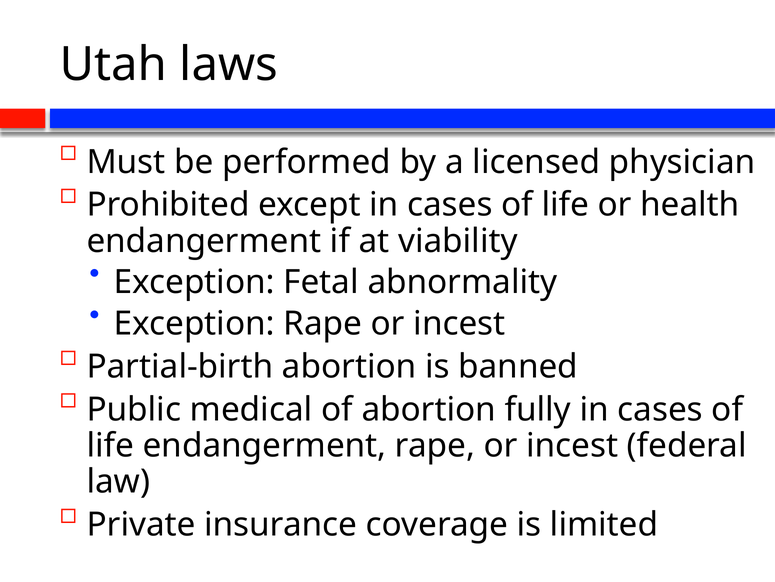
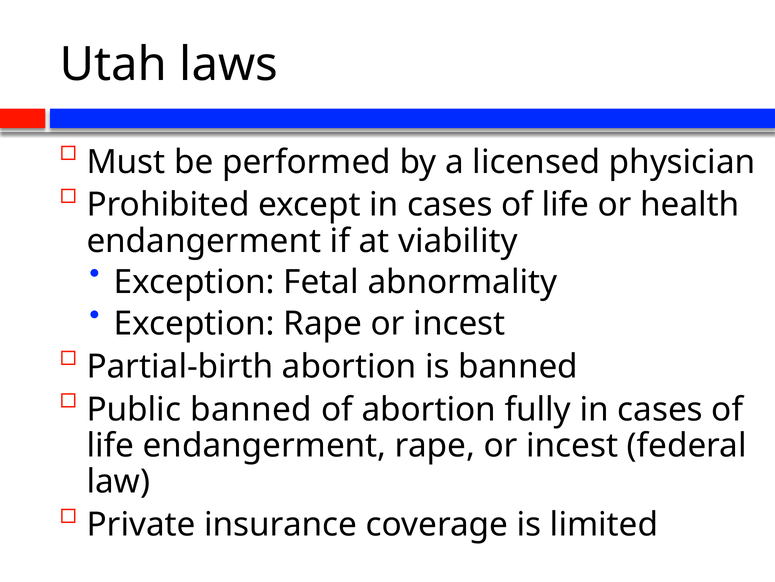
Public medical: medical -> banned
